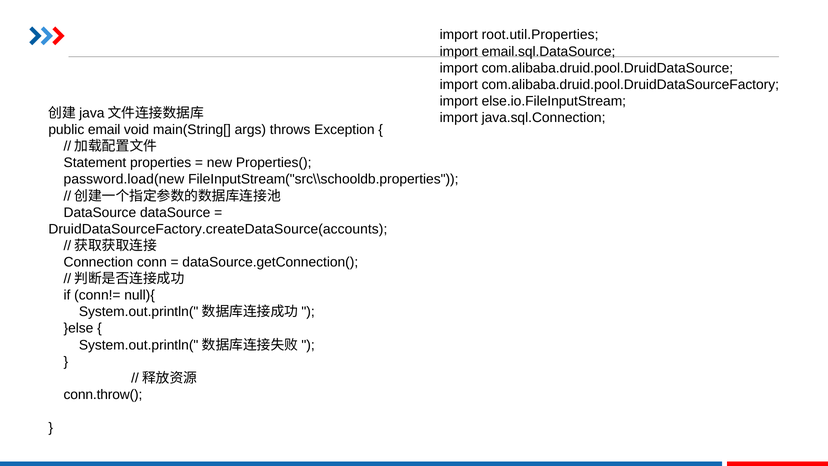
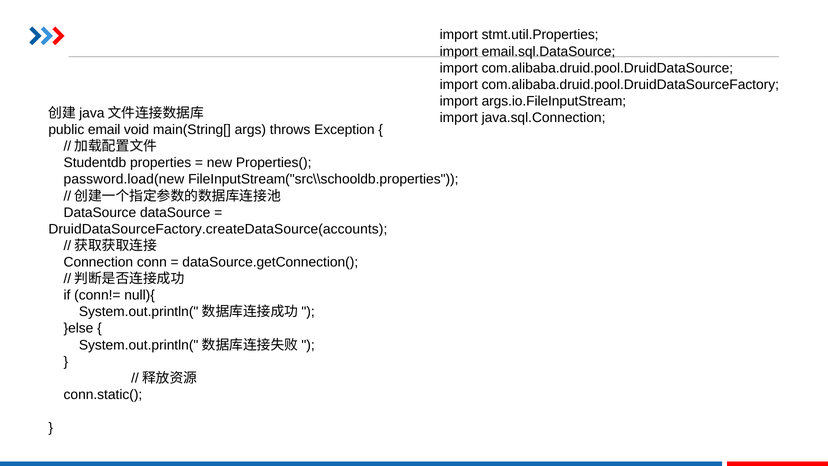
root.util.Properties: root.util.Properties -> stmt.util.Properties
else.io.FileInputStream: else.io.FileInputStream -> args.io.FileInputStream
Statement: Statement -> Studentdb
conn.throw(: conn.throw( -> conn.static(
